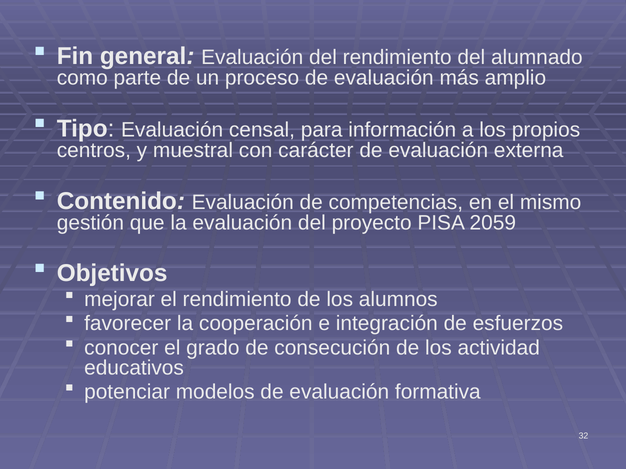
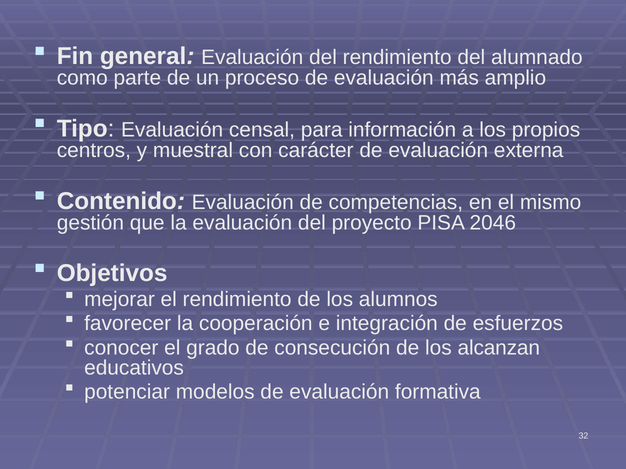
2059: 2059 -> 2046
actividad: actividad -> alcanzan
